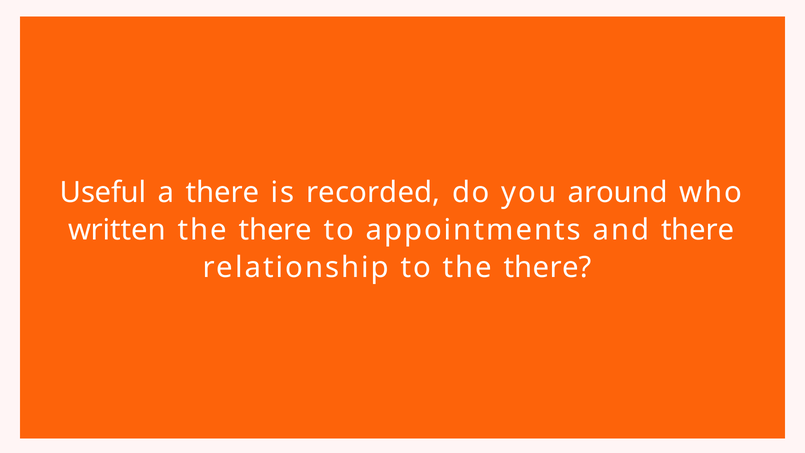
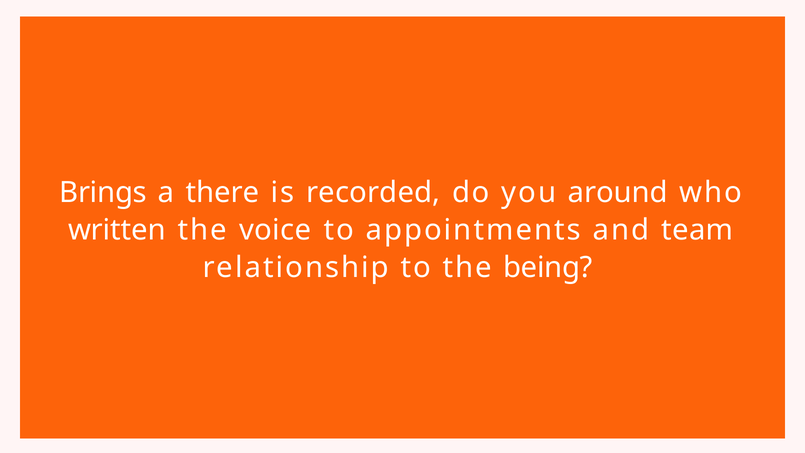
Useful: Useful -> Brings
there at (275, 230): there -> voice
and there: there -> team
to the there: there -> being
